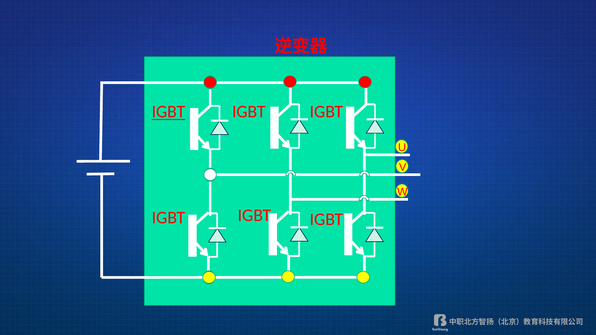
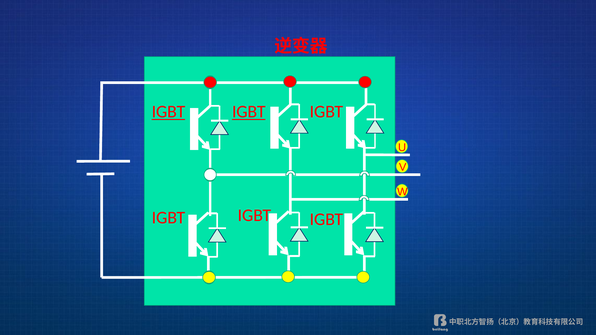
IGBT at (249, 112) underline: none -> present
